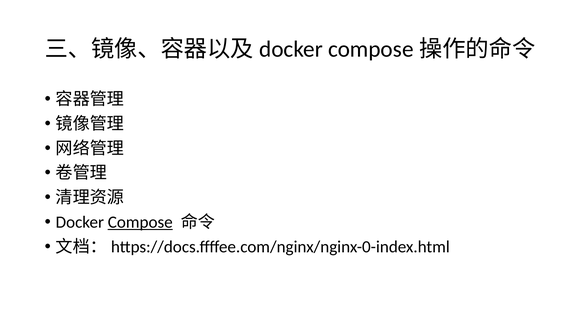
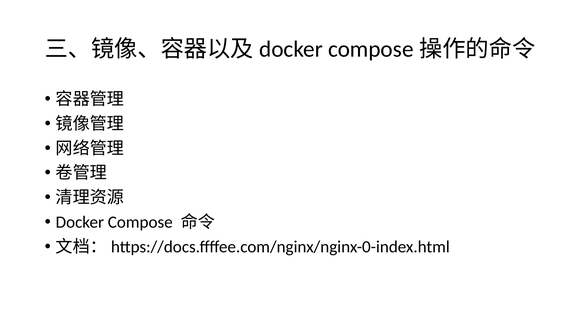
Compose underline: present -> none
